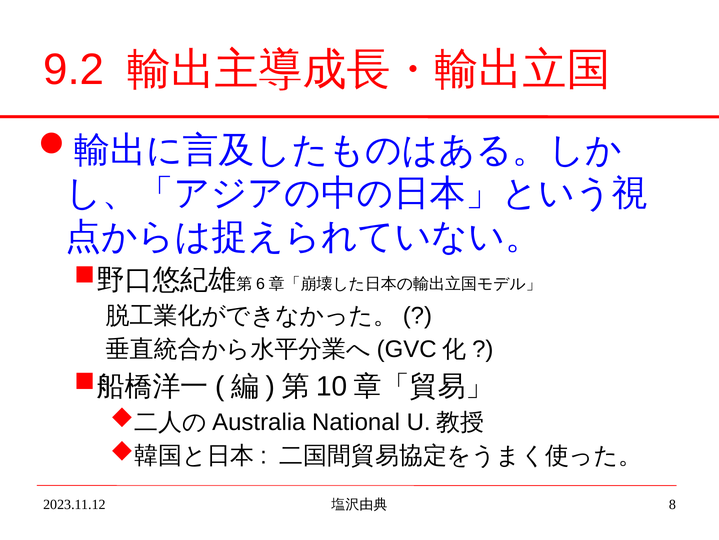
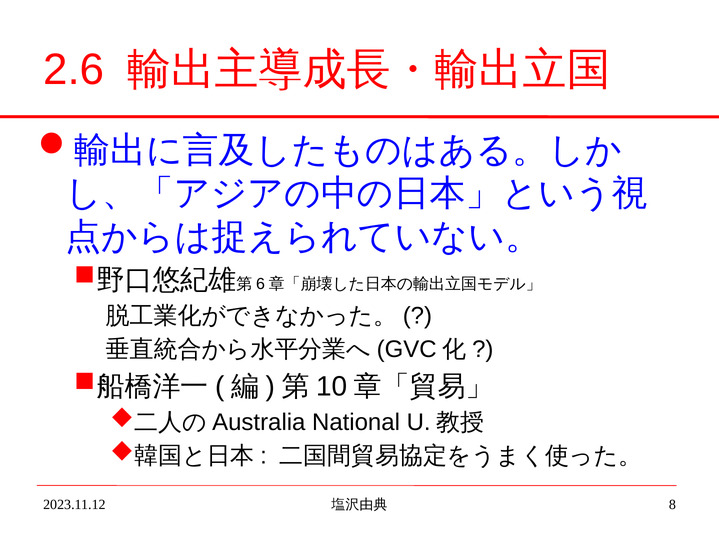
9.2: 9.2 -> 2.6
